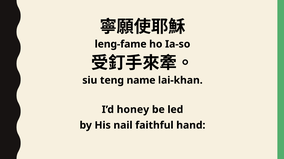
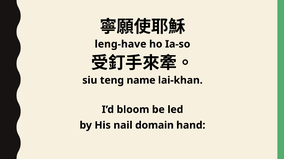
leng-fame: leng-fame -> leng-have
honey: honey -> bloom
faithful: faithful -> domain
